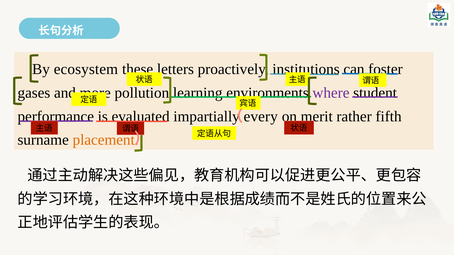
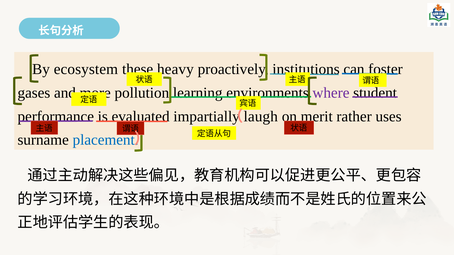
letters: letters -> heavy
every: every -> laugh
fifth: fifth -> uses
placement colour: orange -> blue
